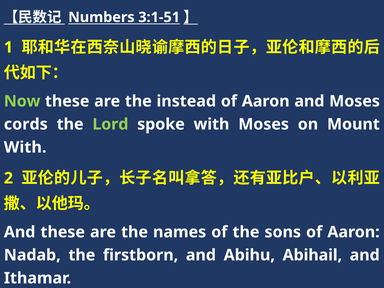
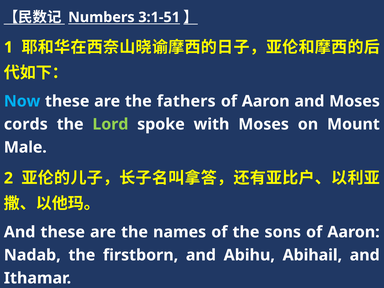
Now colour: light green -> light blue
instead: instead -> fathers
With at (25, 147): With -> Male
